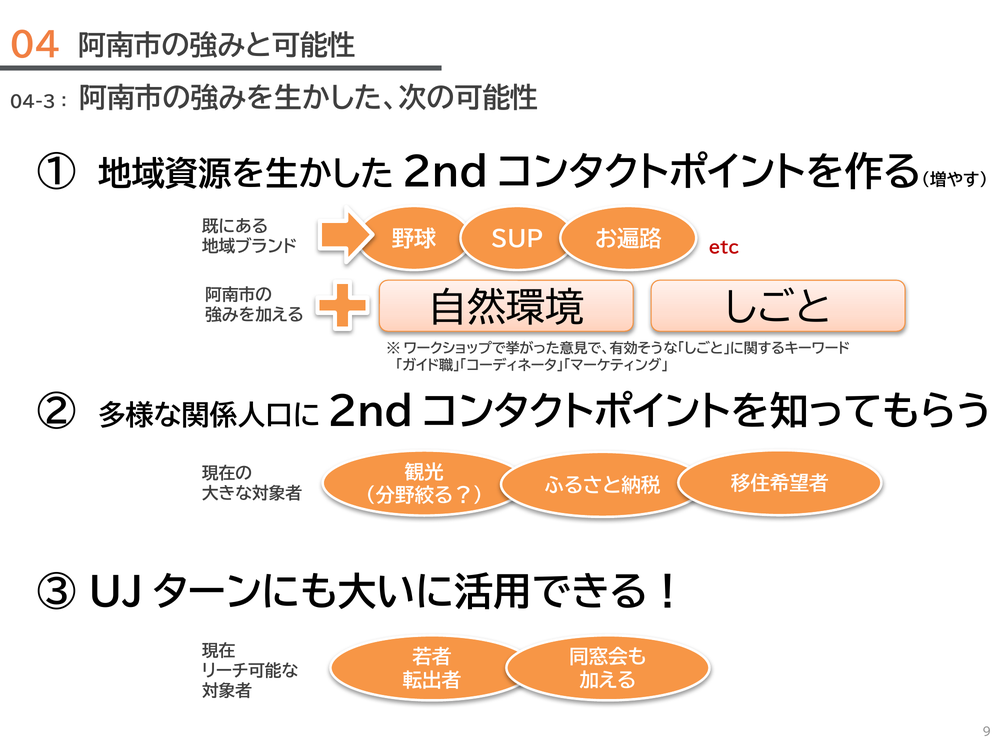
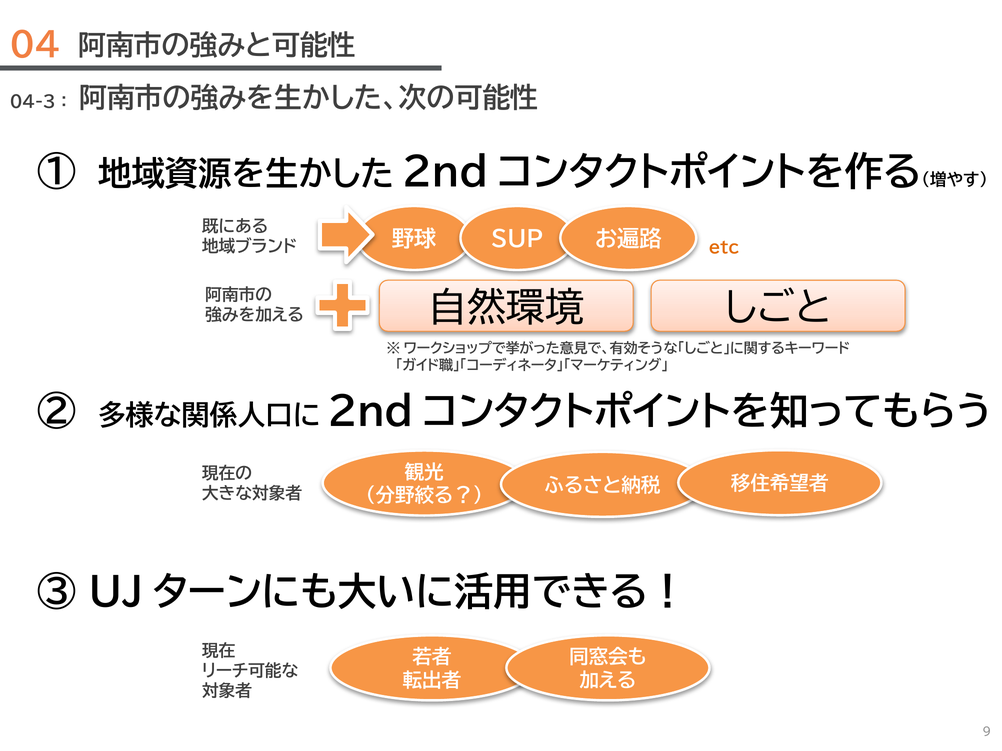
etc colour: red -> orange
